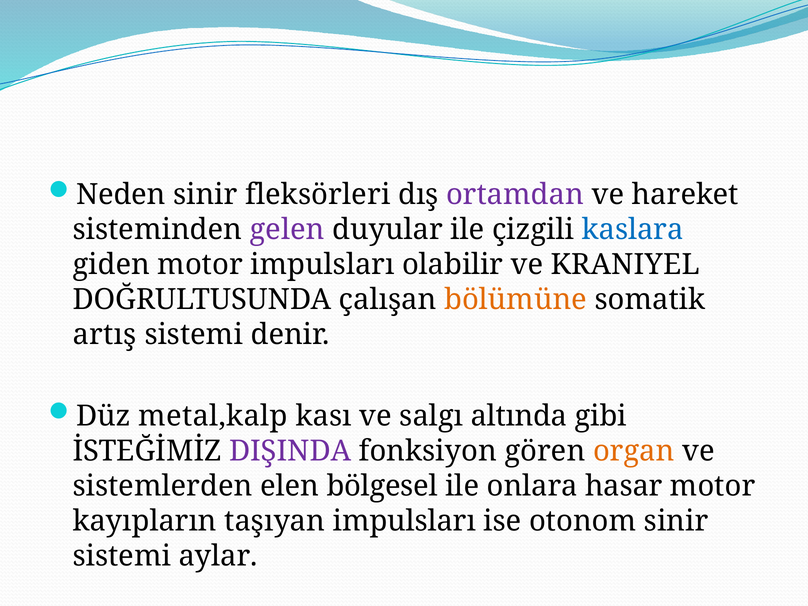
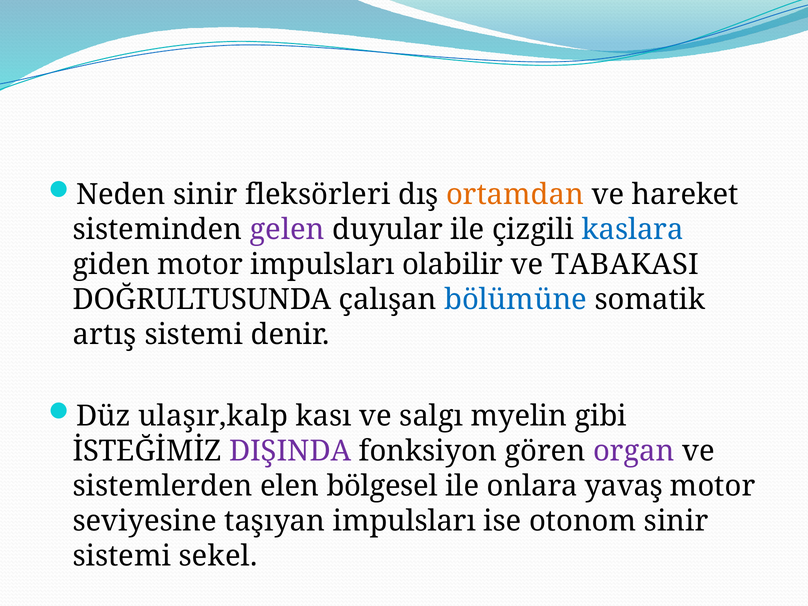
ortamdan colour: purple -> orange
KRANIYEL: KRANIYEL -> TABAKASI
bölümüne colour: orange -> blue
metal,kalp: metal,kalp -> ulaşır,kalp
altında: altında -> myelin
organ colour: orange -> purple
hasar: hasar -> yavaş
kayıpların: kayıpların -> seviyesine
aylar: aylar -> sekel
